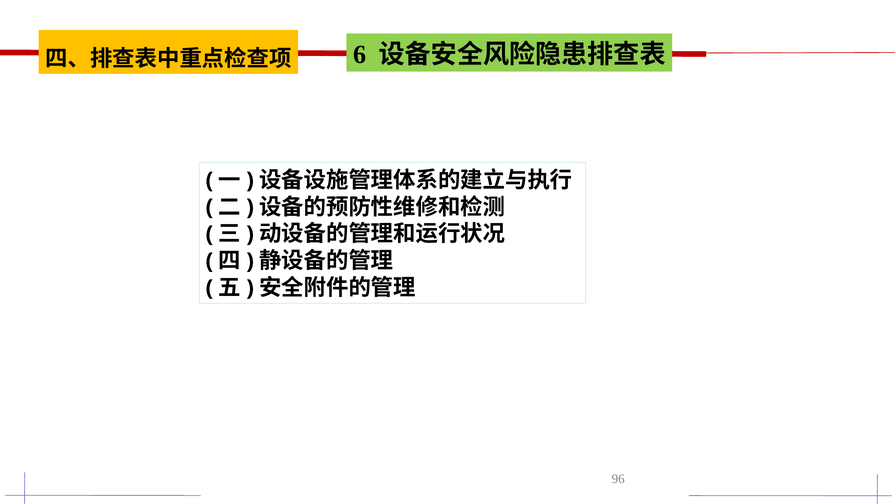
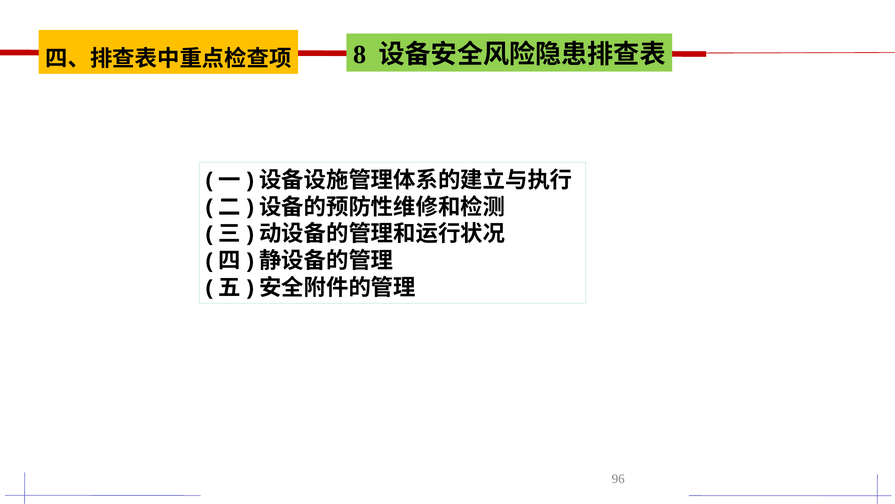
6: 6 -> 8
